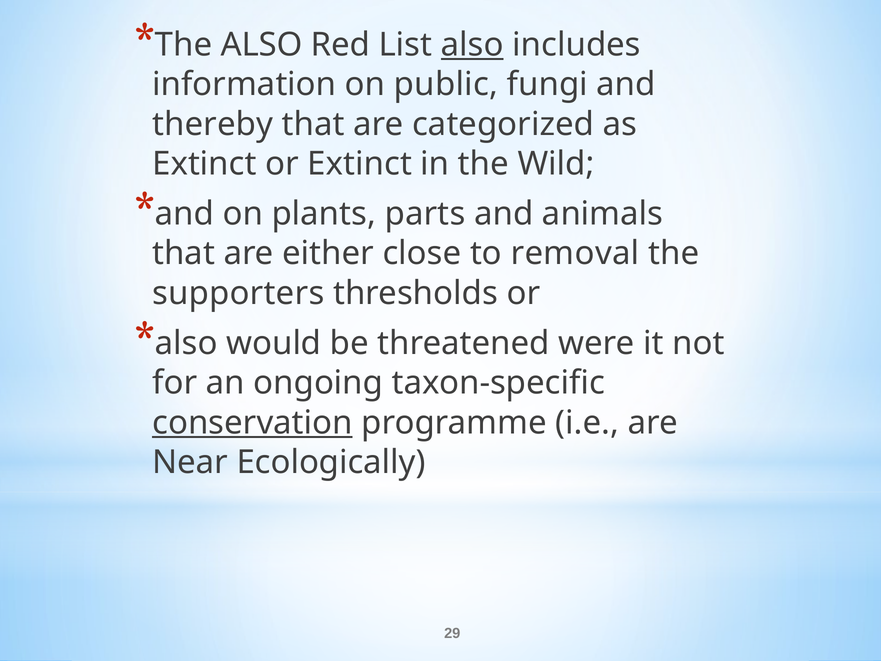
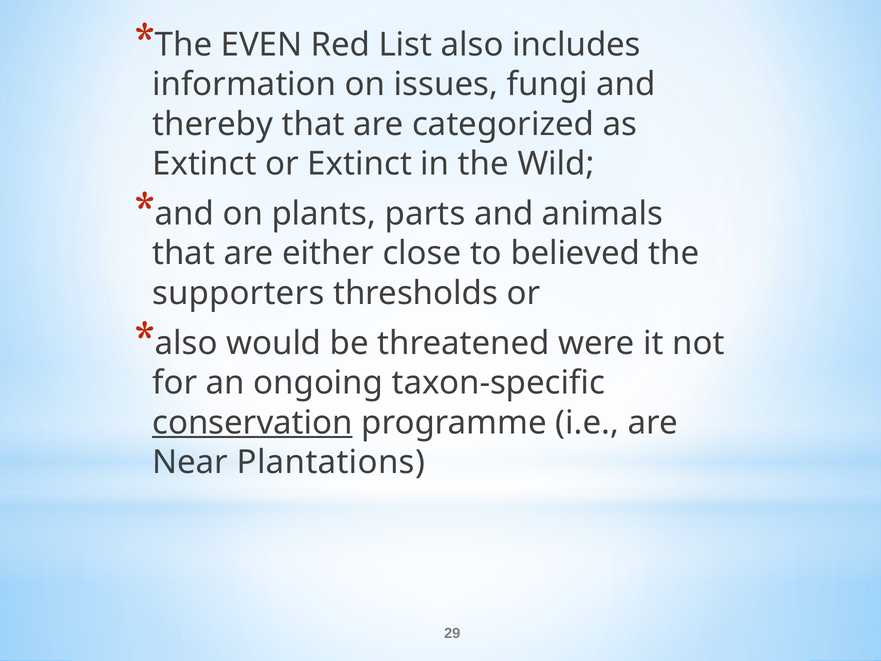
The ALSO: ALSO -> EVEN
also at (472, 45) underline: present -> none
public: public -> issues
removal: removal -> believed
Ecologically: Ecologically -> Plantations
